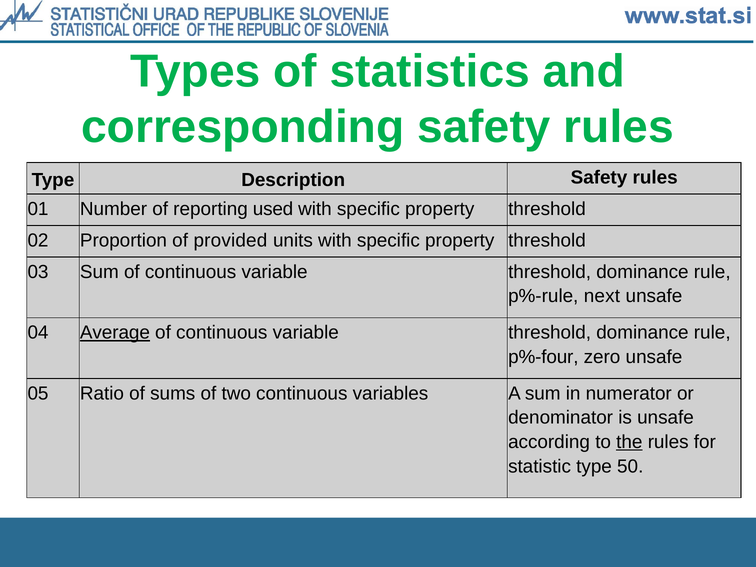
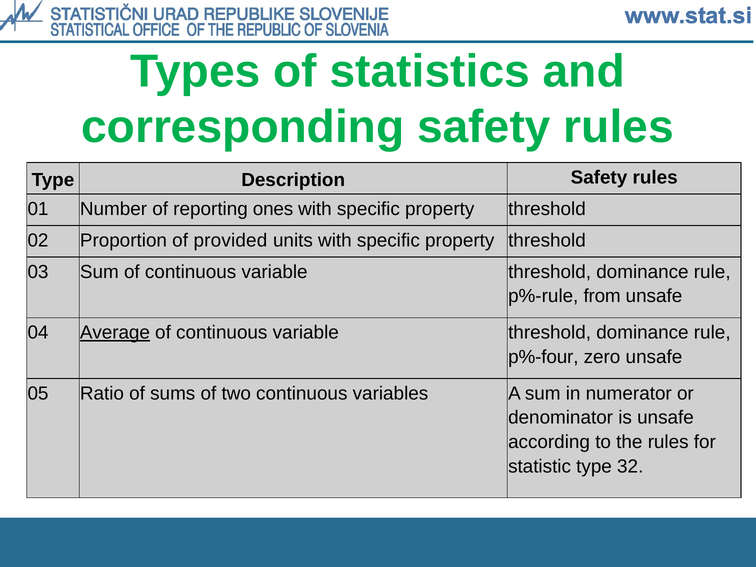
used: used -> ones
next: next -> from
the underline: present -> none
50: 50 -> 32
